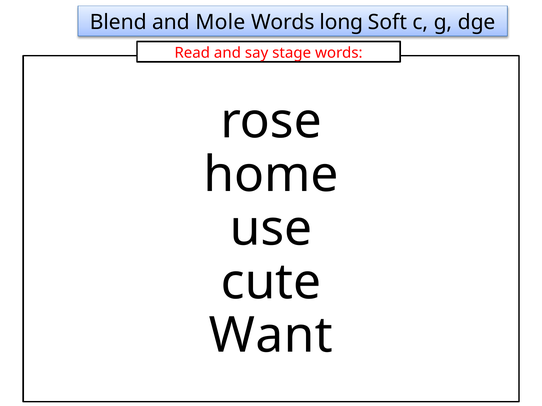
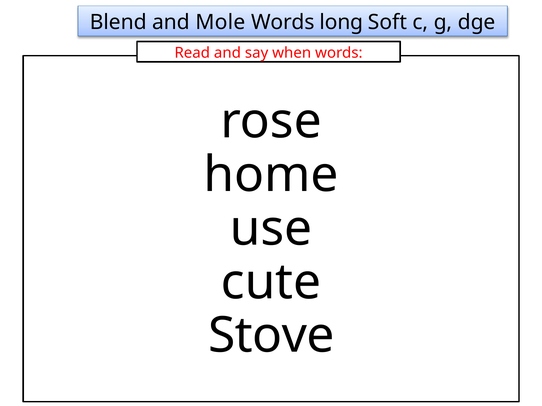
stage: stage -> when
Want: Want -> Stove
